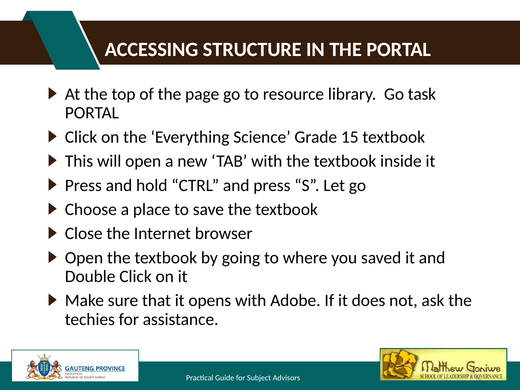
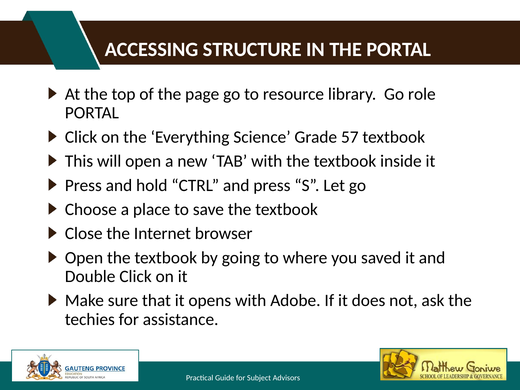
task: task -> role
15: 15 -> 57
